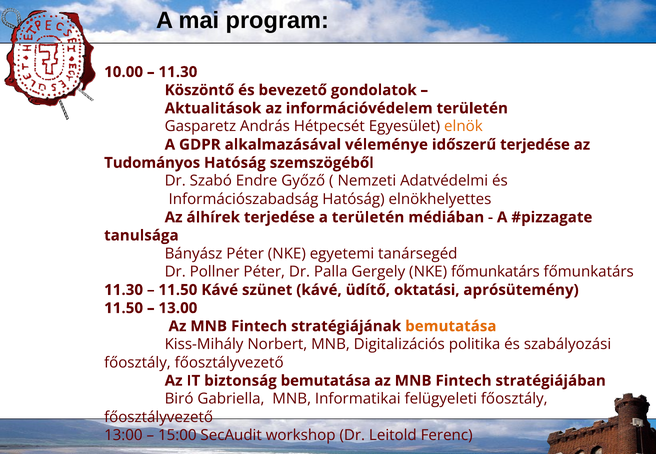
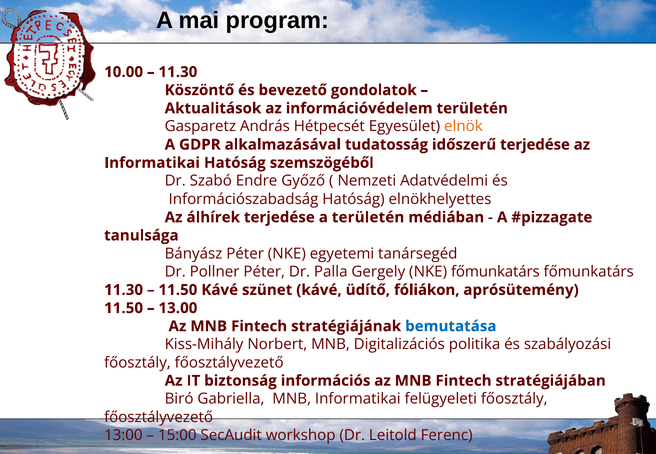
véleménye: véleménye -> tudatosság
Tudományos at (152, 163): Tudományos -> Informatikai
oktatási: oktatási -> fóliákon
bemutatása at (451, 326) colour: orange -> blue
biztonság bemutatása: bemutatása -> információs
